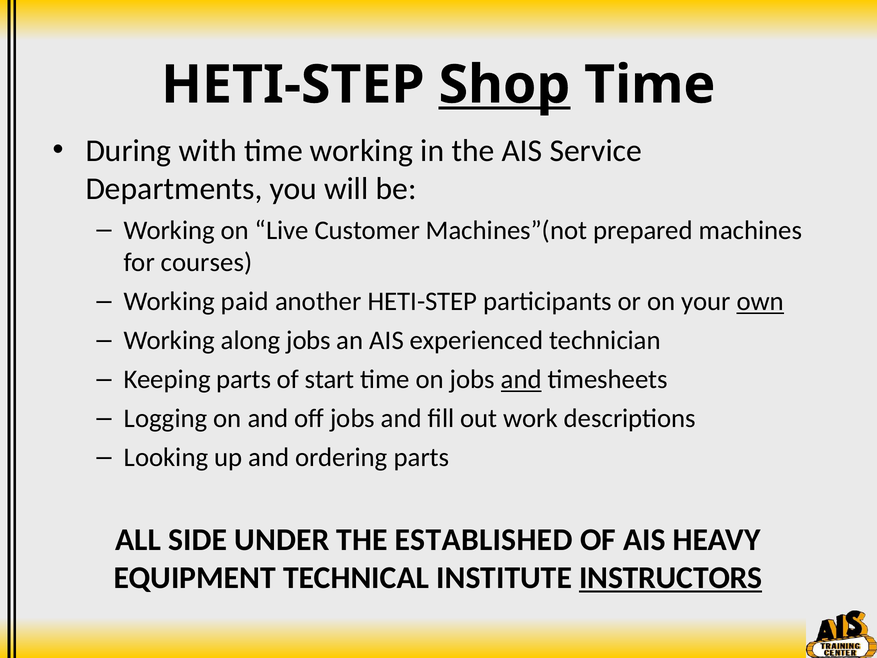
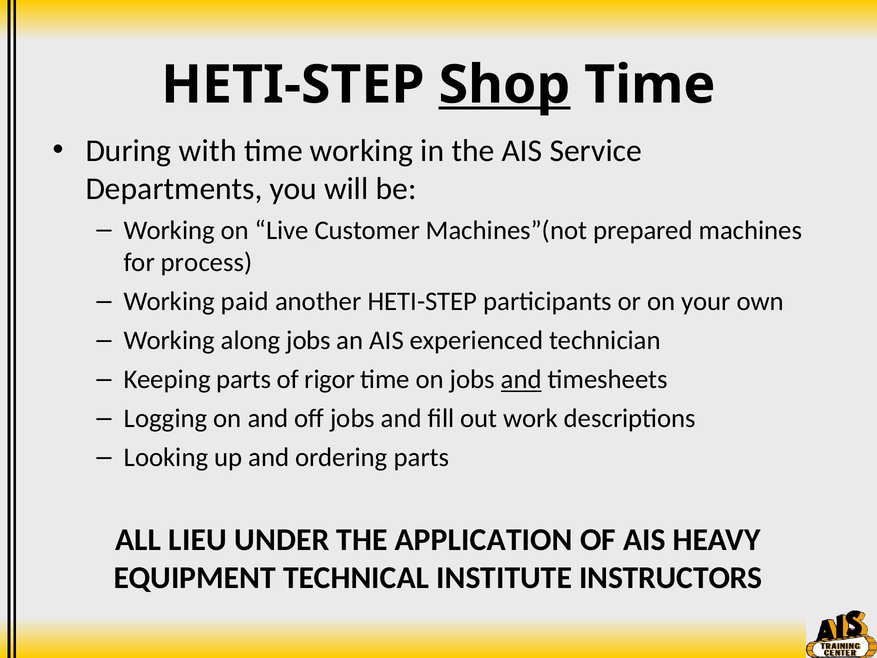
courses: courses -> process
own underline: present -> none
start: start -> rigor
SIDE: SIDE -> LIEU
ESTABLISHED: ESTABLISHED -> APPLICATION
INSTRUCTORS underline: present -> none
